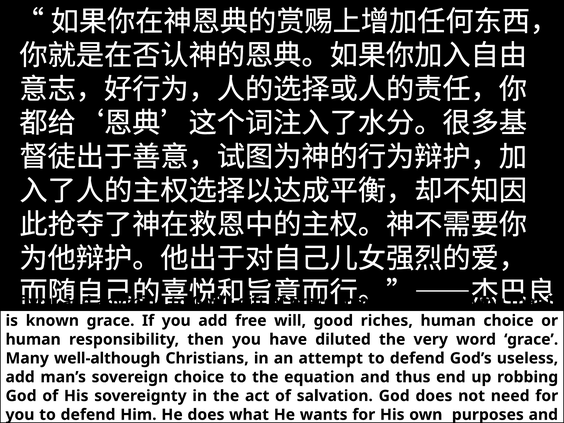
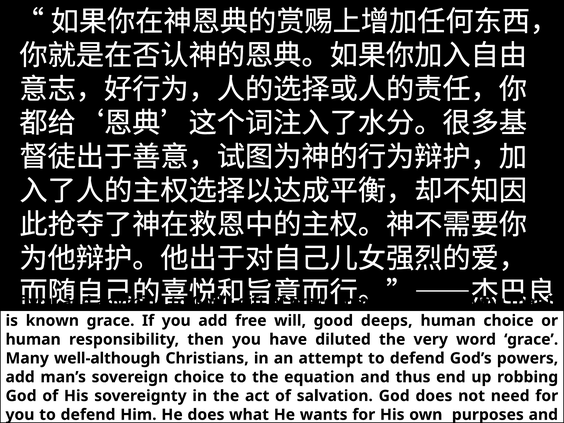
riches: riches -> deeps
useless: useless -> powers
